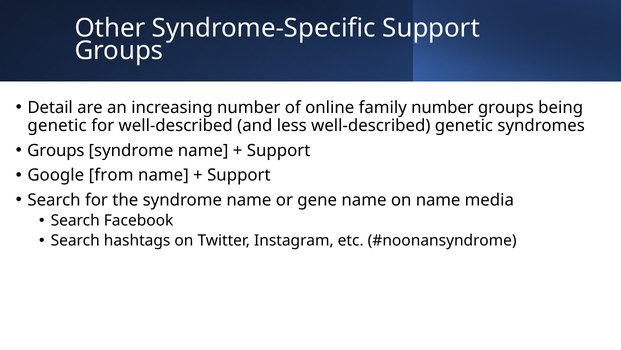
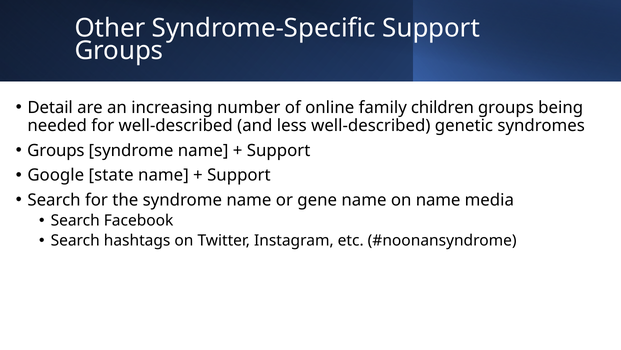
family number: number -> children
genetic at (57, 126): genetic -> needed
from: from -> state
